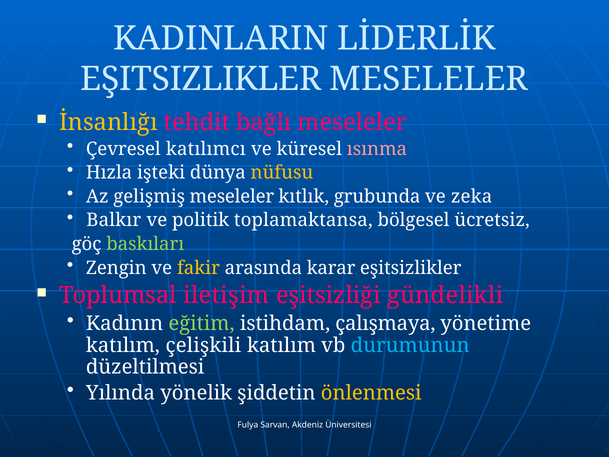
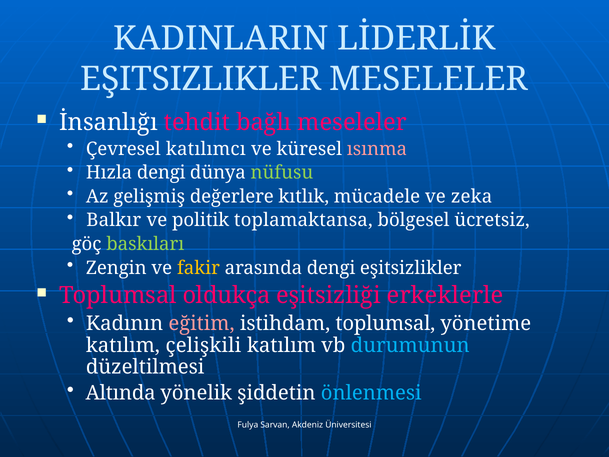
İnsanlığı colour: yellow -> white
Hızla işteki: işteki -> dengi
nüfusu colour: yellow -> light green
gelişmiş meseleler: meseleler -> değerlere
grubunda: grubunda -> mücadele
arasında karar: karar -> dengi
iletişim: iletişim -> oldukça
gündelikli: gündelikli -> erkeklerle
eğitim colour: light green -> pink
istihdam çalışmaya: çalışmaya -> toplumsal
Yılında: Yılında -> Altında
önlenmesi colour: yellow -> light blue
